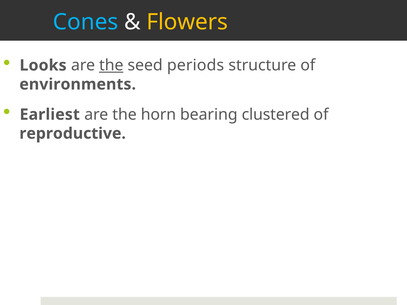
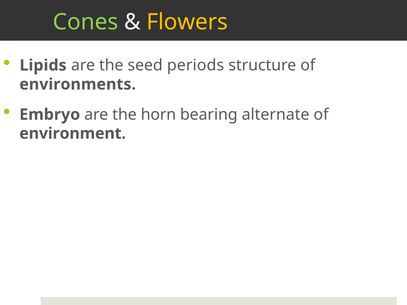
Cones colour: light blue -> light green
Looks: Looks -> Lipids
the at (111, 65) underline: present -> none
Earliest: Earliest -> Embryo
clustered: clustered -> alternate
reproductive: reproductive -> environment
